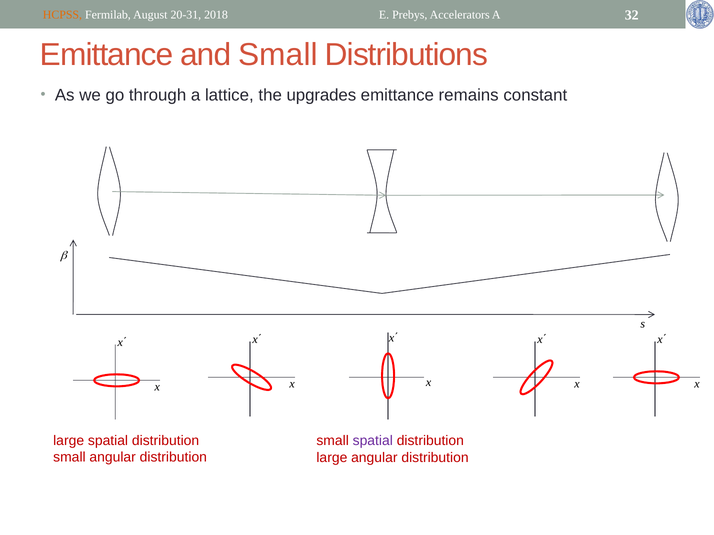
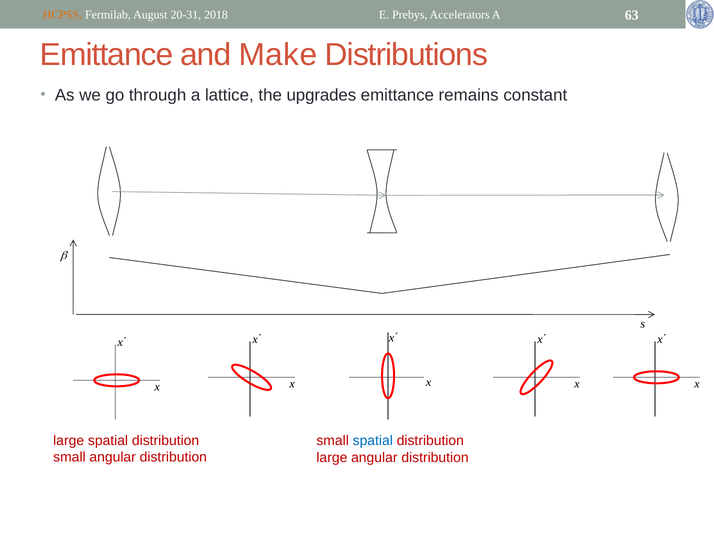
32: 32 -> 63
and Small: Small -> Make
spatial at (373, 441) colour: purple -> blue
